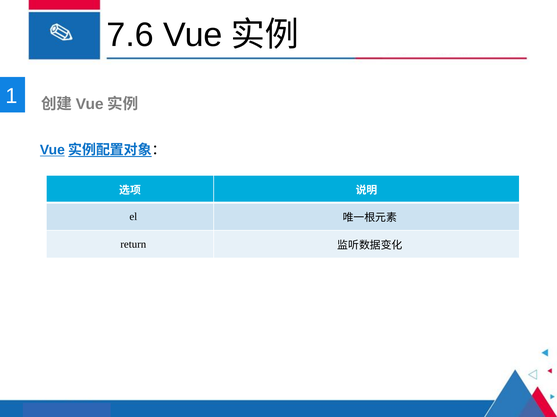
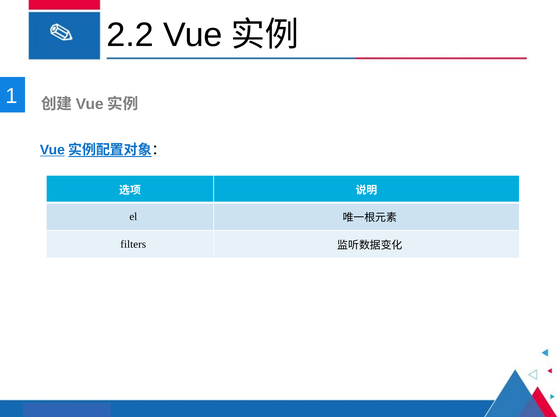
7.6: 7.6 -> 2.2
return: return -> filters
